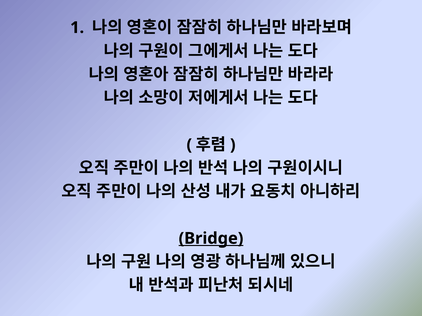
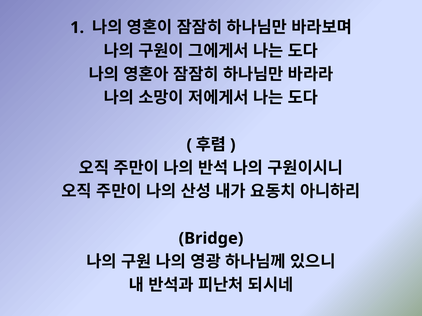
Bridge underline: present -> none
